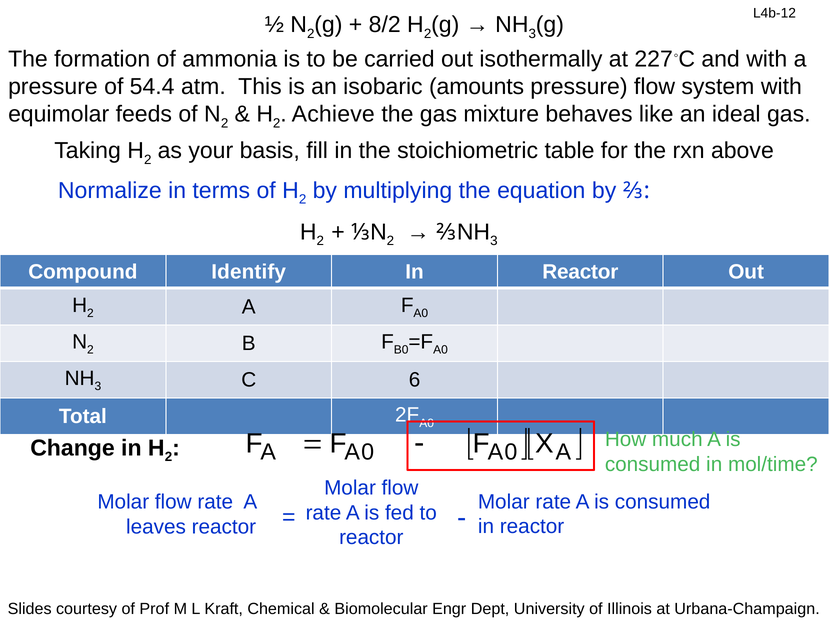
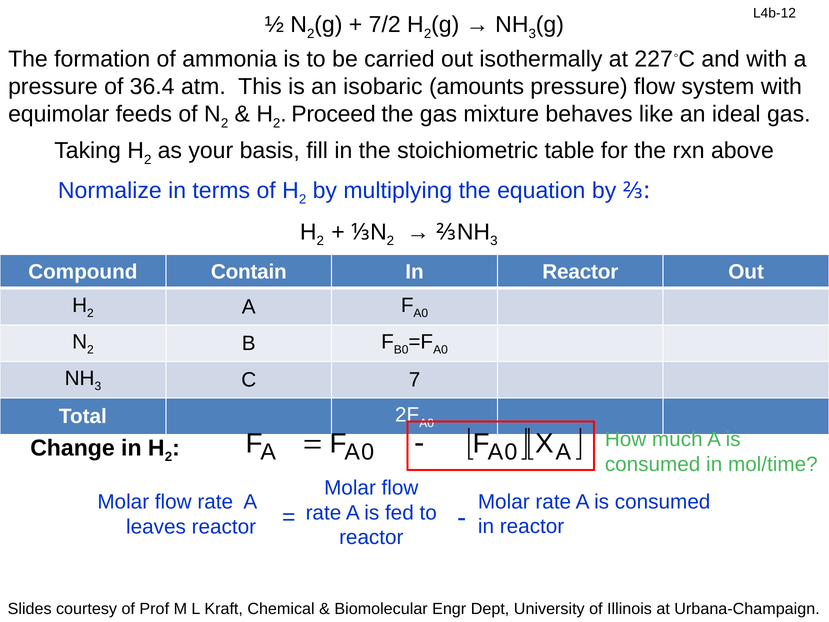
8/2: 8/2 -> 7/2
54.4: 54.4 -> 36.4
Achieve: Achieve -> Proceed
Identify: Identify -> Contain
6: 6 -> 7
